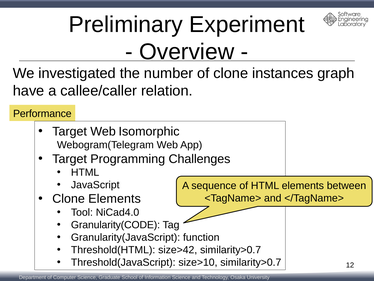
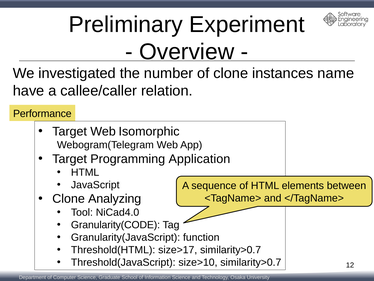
graph: graph -> name
Challenges: Challenges -> Application
Clone Elements: Elements -> Analyzing
size>42: size>42 -> size>17
